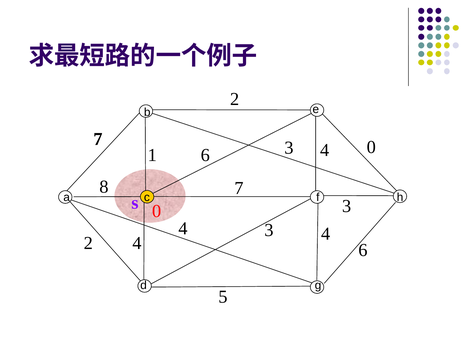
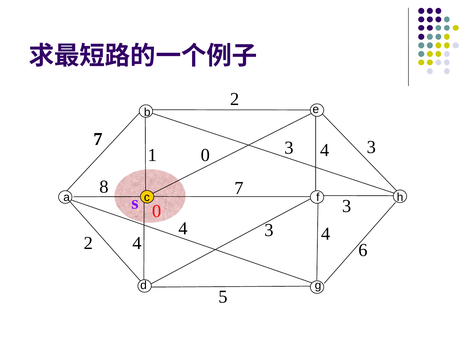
1 6: 6 -> 0
4 0: 0 -> 3
